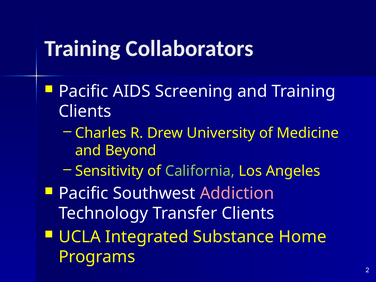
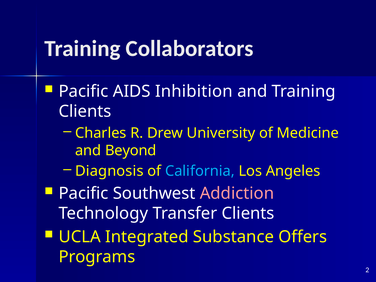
Screening: Screening -> Inhibition
Sensitivity: Sensitivity -> Diagnosis
California colour: light green -> light blue
Home: Home -> Offers
